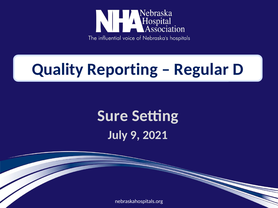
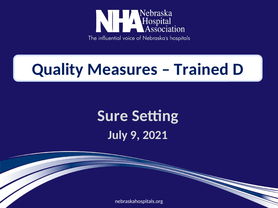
Reporting: Reporting -> Measures
Regular: Regular -> Trained
